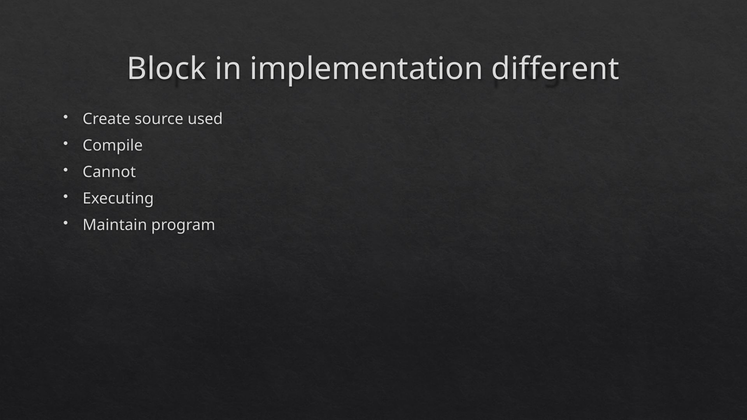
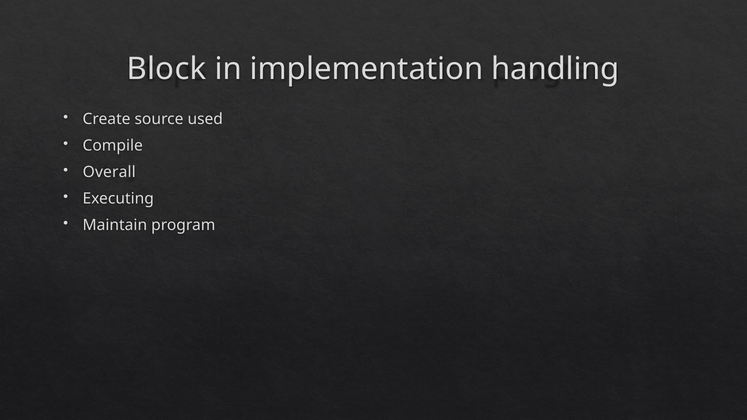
different: different -> handling
Cannot: Cannot -> Overall
